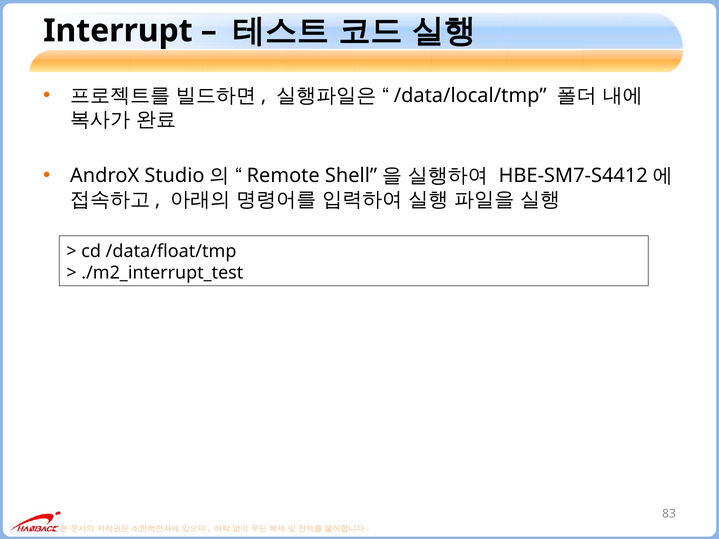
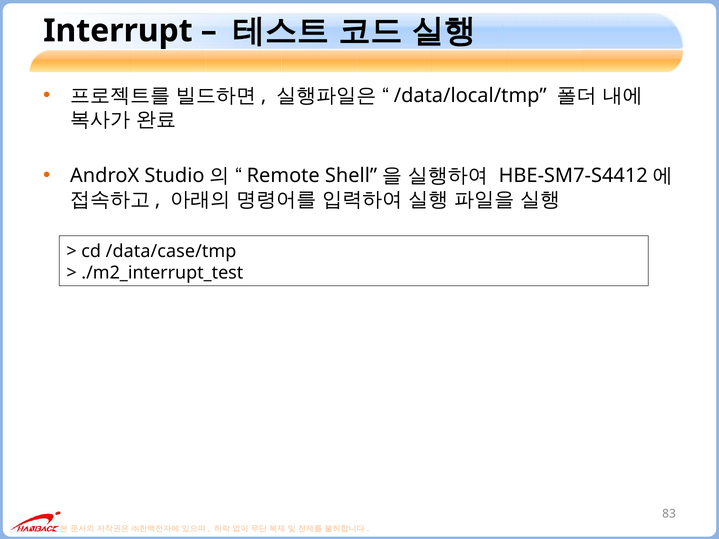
/data/float/tmp: /data/float/tmp -> /data/case/tmp
